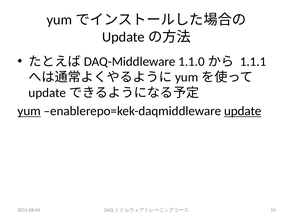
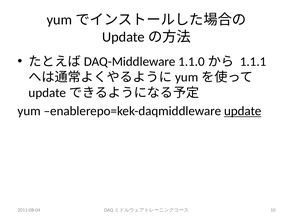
yum underline: present -> none
